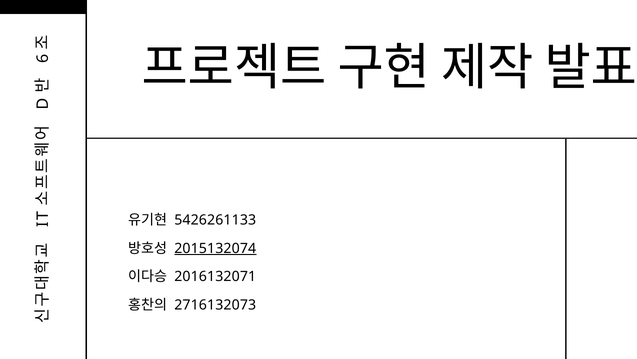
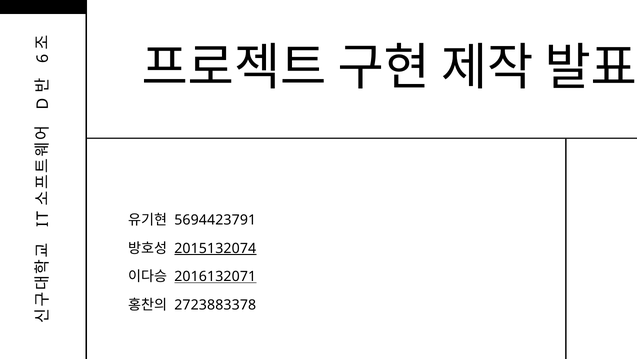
5426261133: 5426261133 -> 5694423791
2016132071 underline: none -> present
2716132073: 2716132073 -> 2723883378
